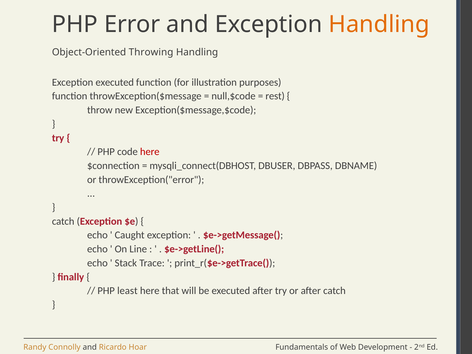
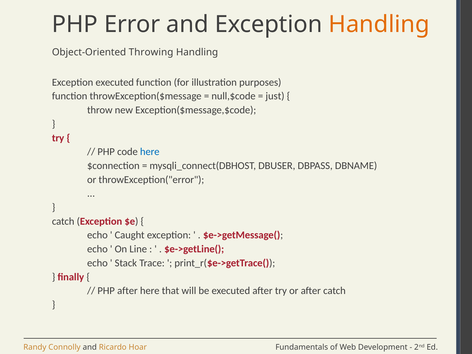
rest: rest -> just
here at (150, 152) colour: red -> blue
PHP least: least -> after
